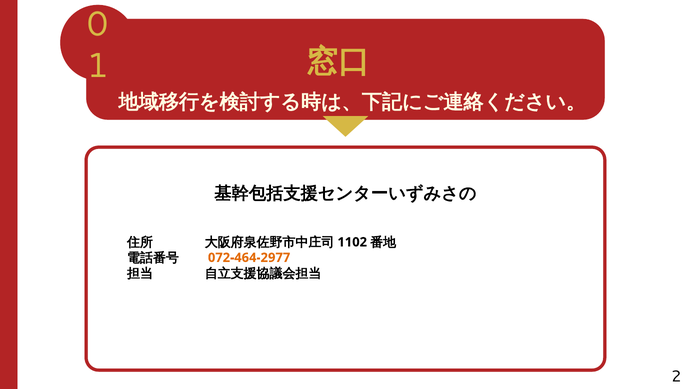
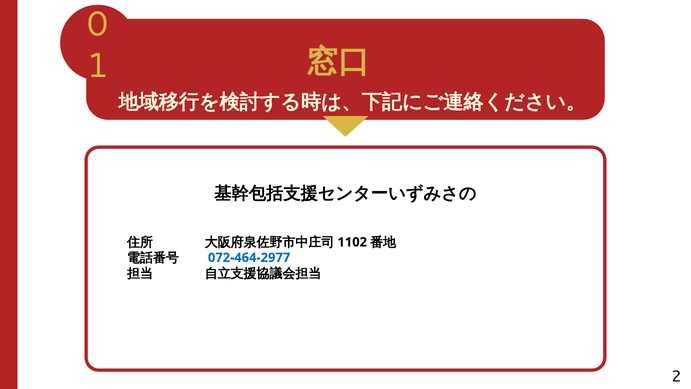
072-464-2977 colour: orange -> blue
